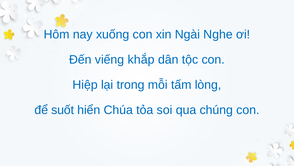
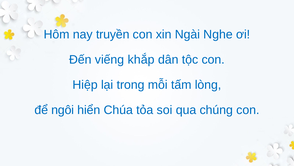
xuống: xuống -> truyền
suốt: suốt -> ngôi
